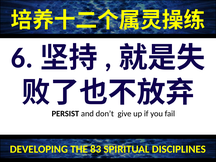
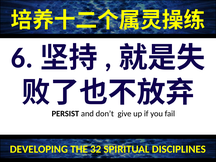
83: 83 -> 32
